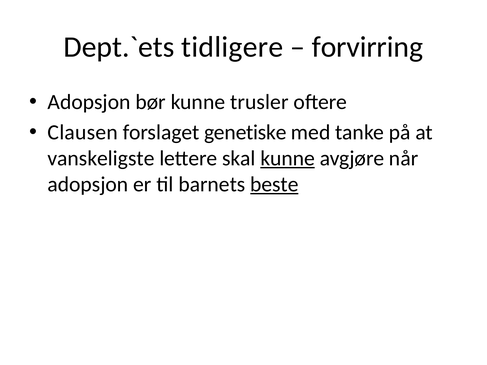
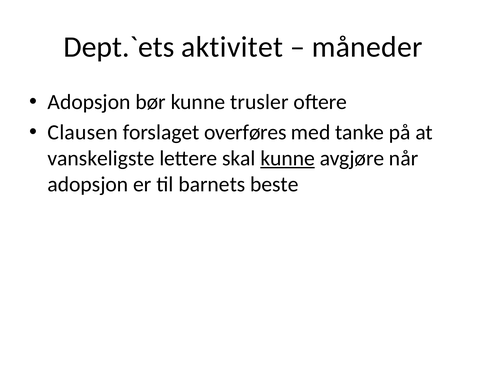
tidligere: tidligere -> aktivitet
forvirring: forvirring -> måneder
genetiske: genetiske -> overføres
beste underline: present -> none
